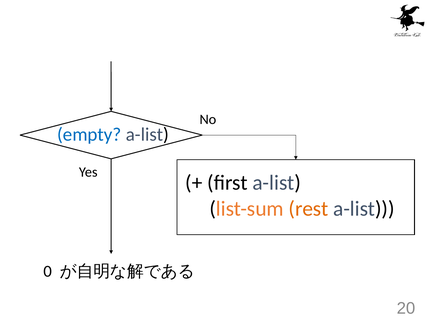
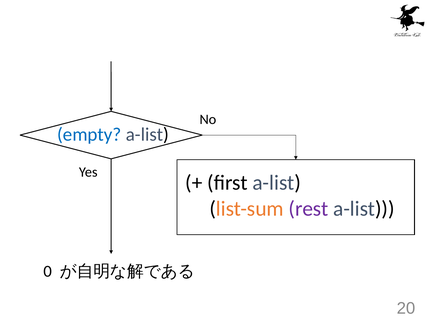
rest colour: orange -> purple
